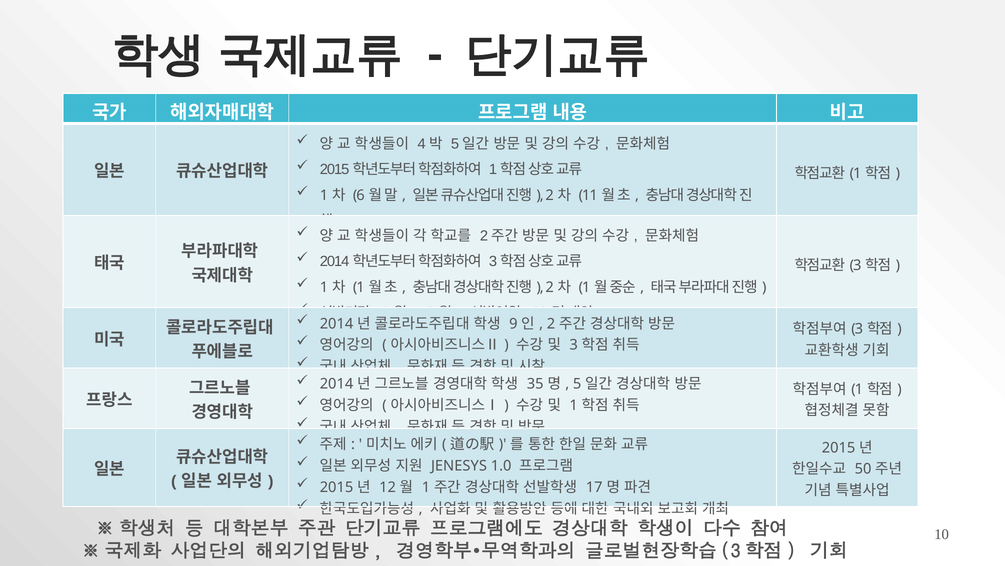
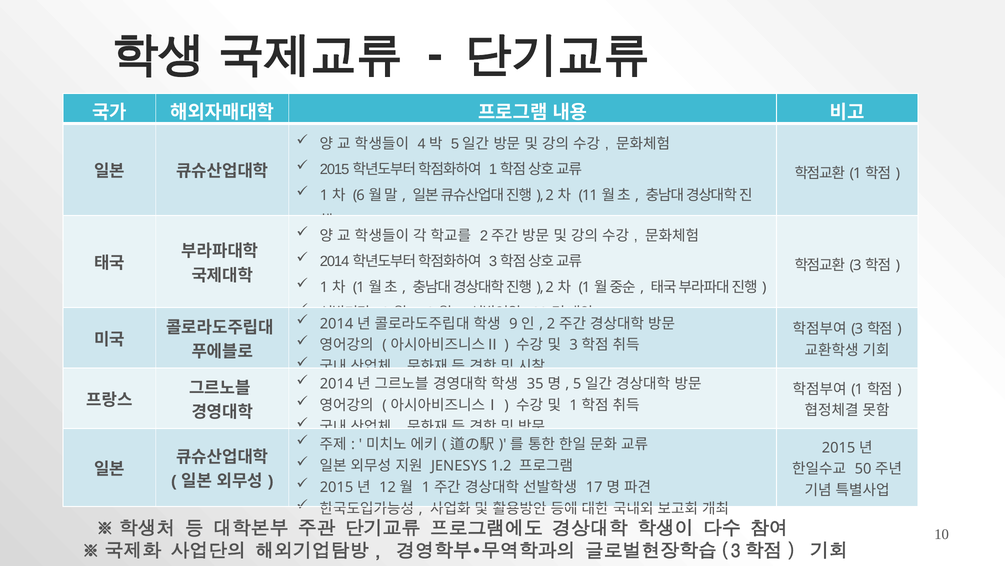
1.0: 1.0 -> 1.2
